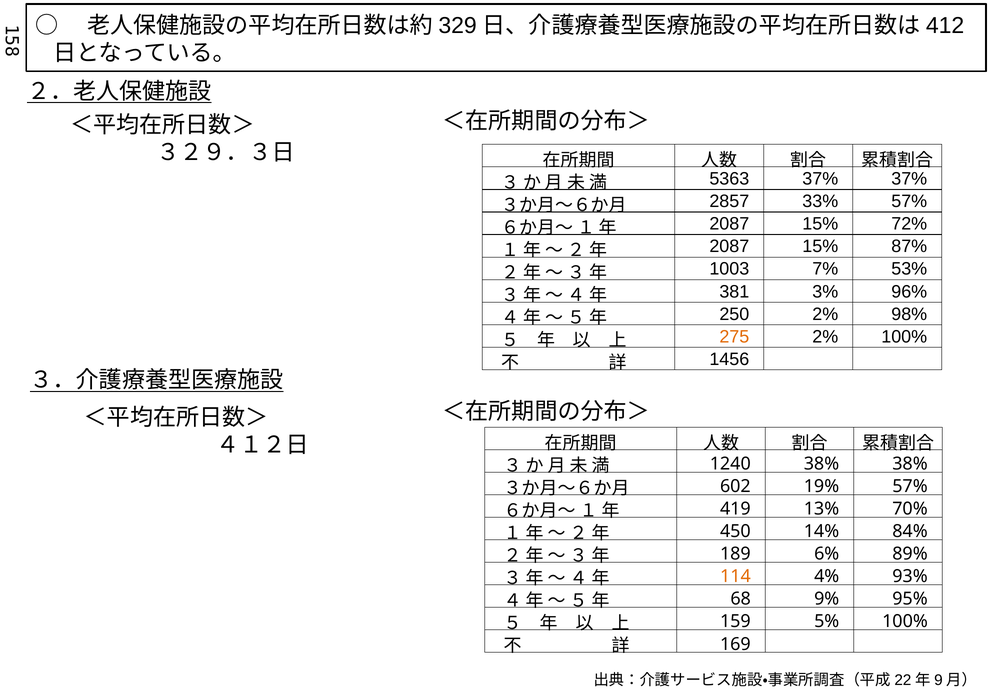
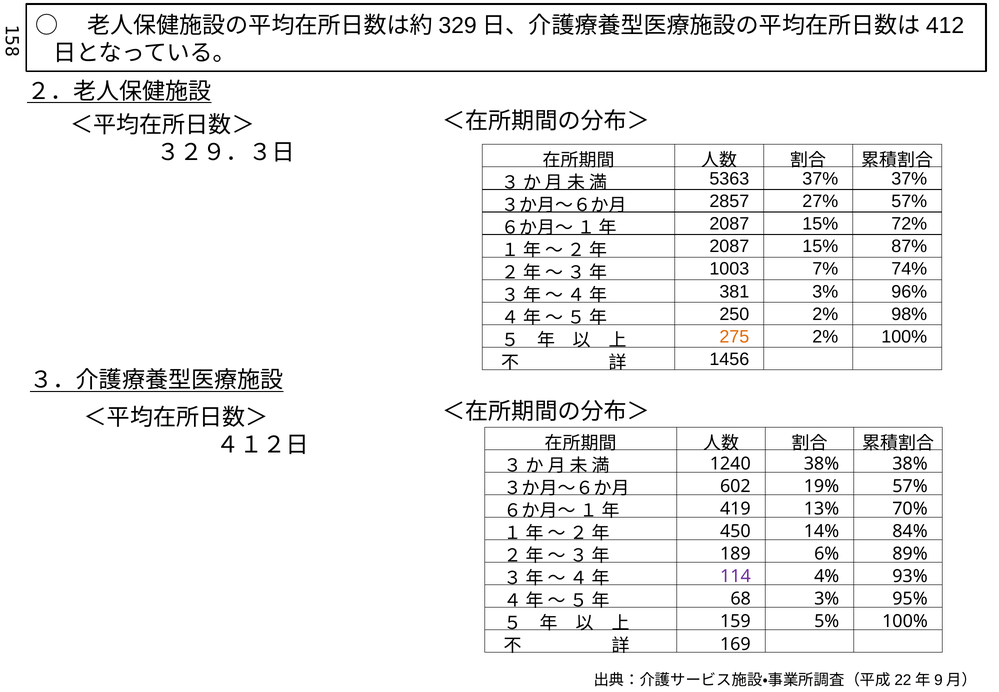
33%: 33% -> 27%
53%: 53% -> 74%
114 colour: orange -> purple
68 9%: 9% -> 3%
